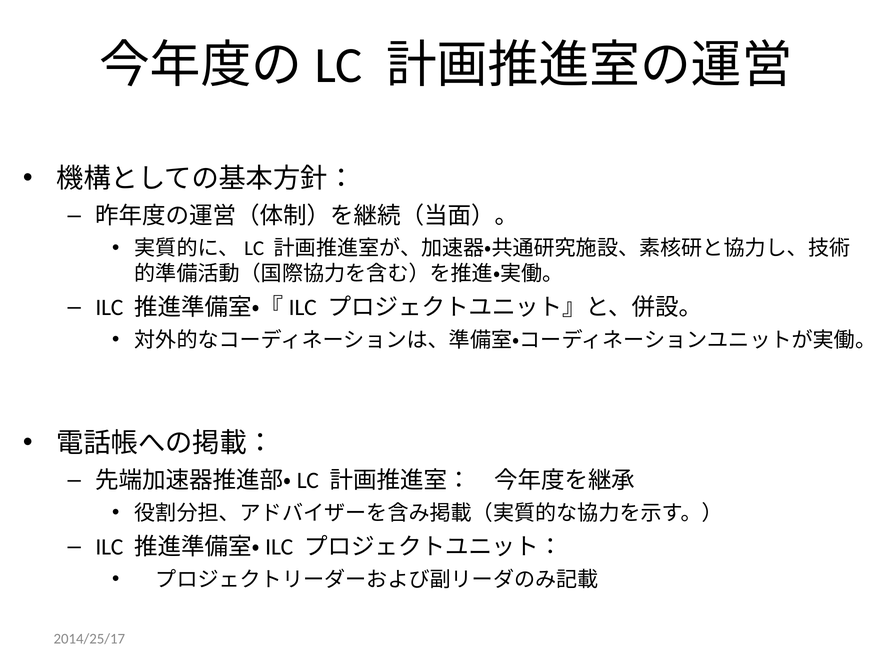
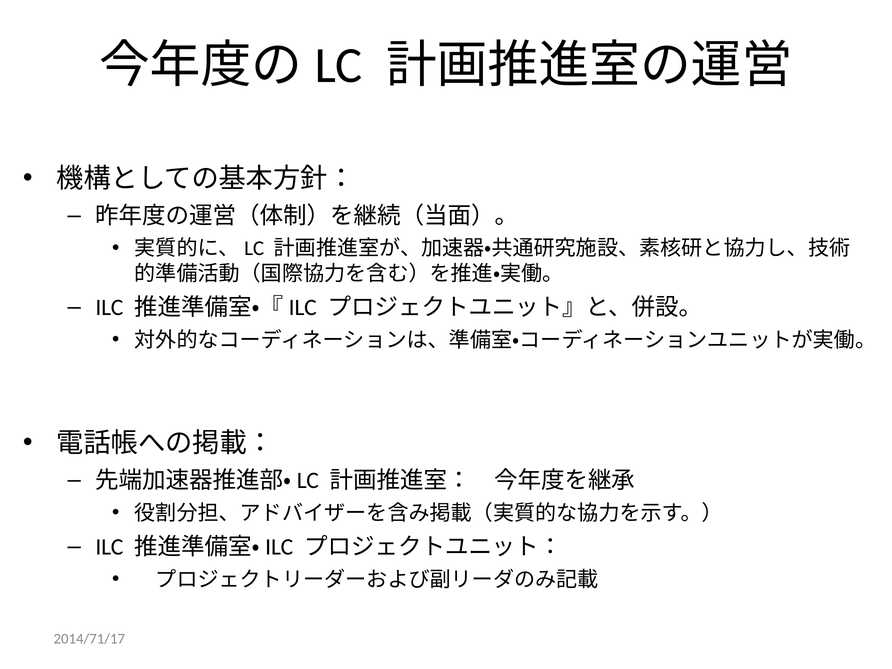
2014/25/17: 2014/25/17 -> 2014/71/17
